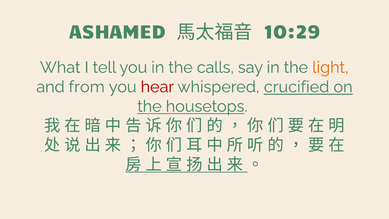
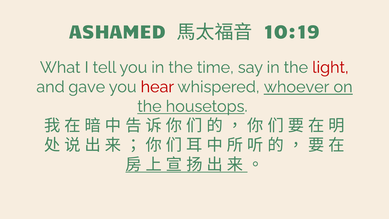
10:29: 10:29 -> 10:19
calls: calls -> time
light colour: orange -> red
from: from -> gave
crucified: crucified -> whoever
